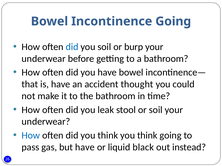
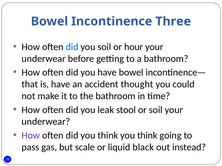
Incontinence Going: Going -> Three
burp: burp -> hour
How at (31, 136) colour: blue -> purple
but have: have -> scale
